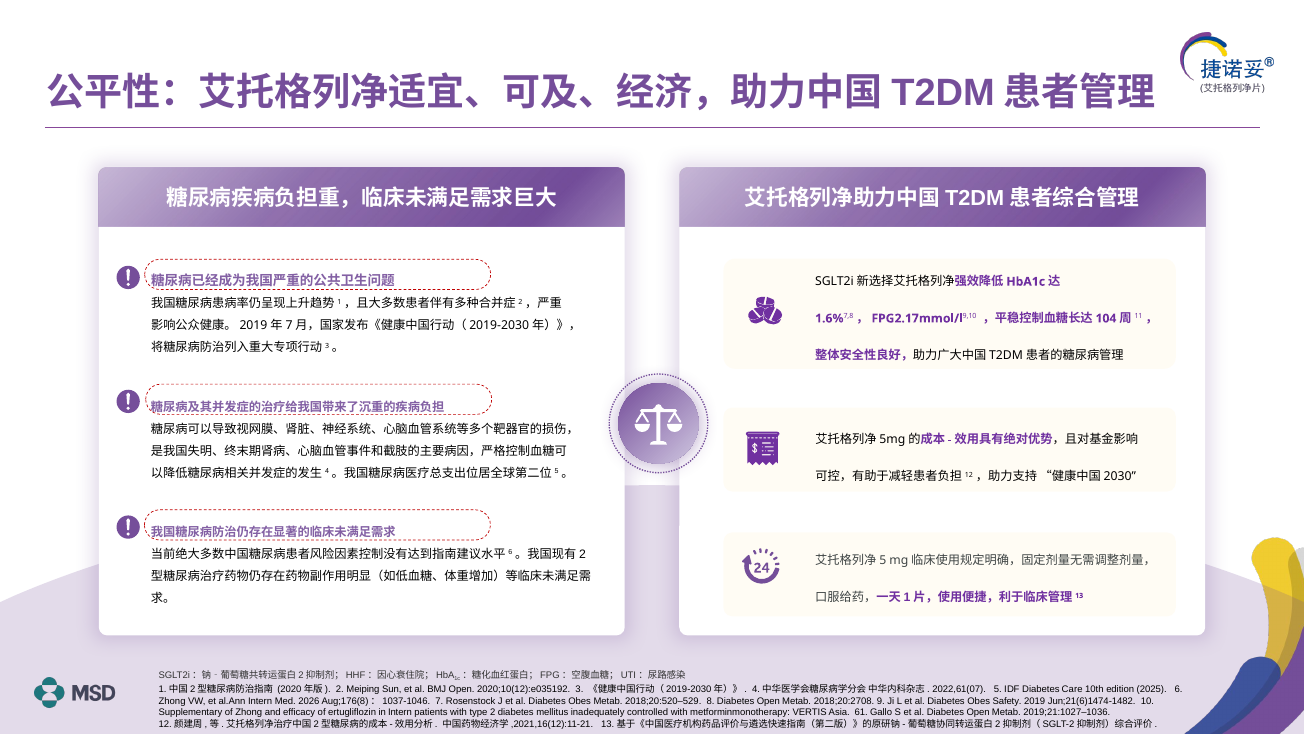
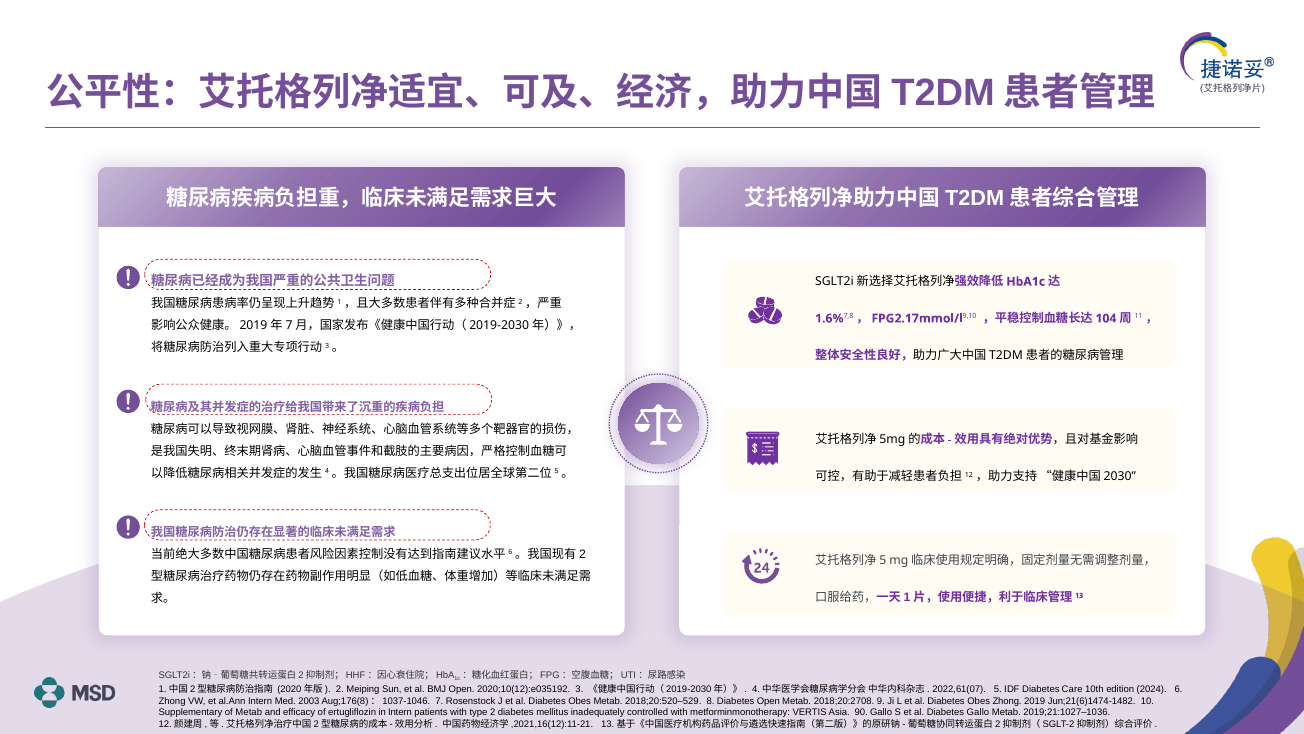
2025: 2025 -> 2024
2026: 2026 -> 2003
Obes Safety: Safety -> Zhong
of Zhong: Zhong -> Metab
61: 61 -> 90
al Diabetes Open: Open -> Gallo
